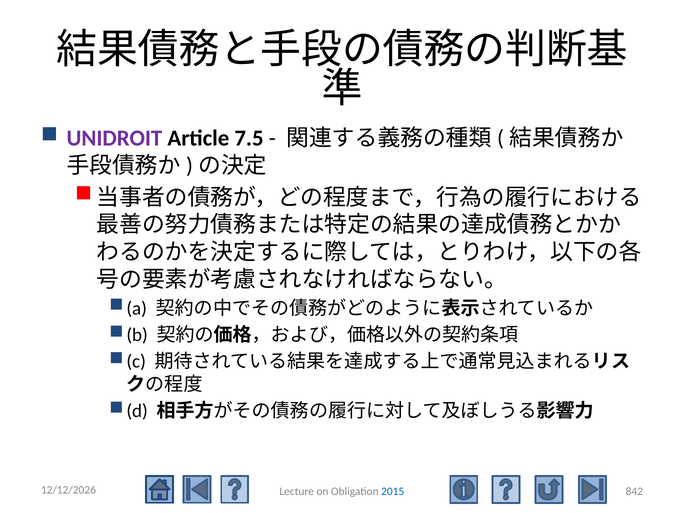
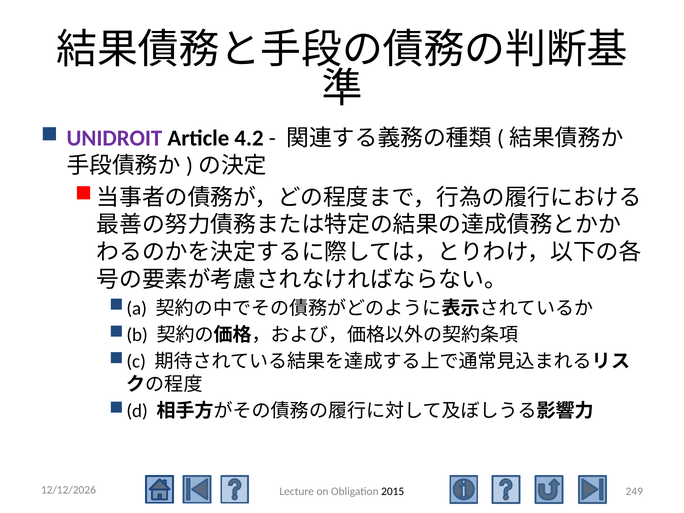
7.5: 7.5 -> 4.2
842: 842 -> 249
2015 colour: blue -> black
